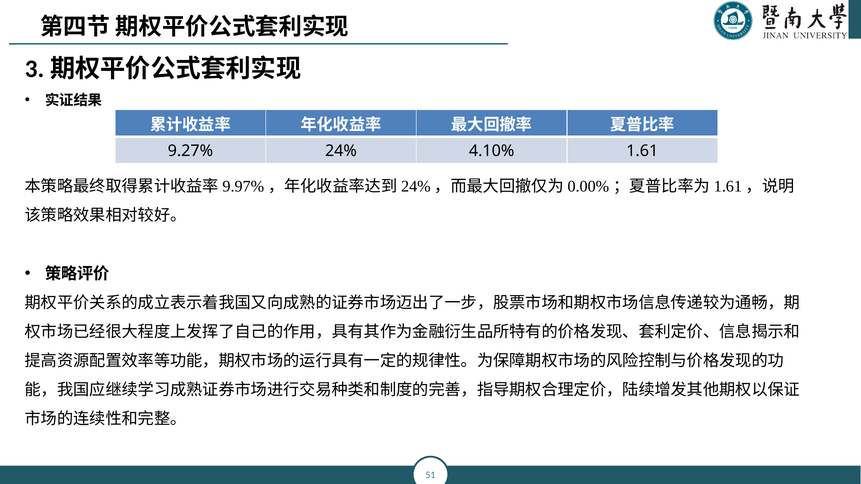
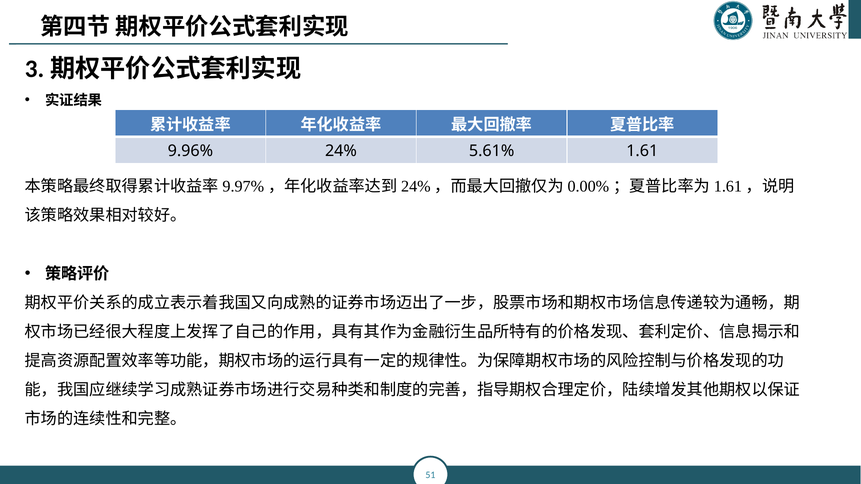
9.27%: 9.27% -> 9.96%
4.10%: 4.10% -> 5.61%
